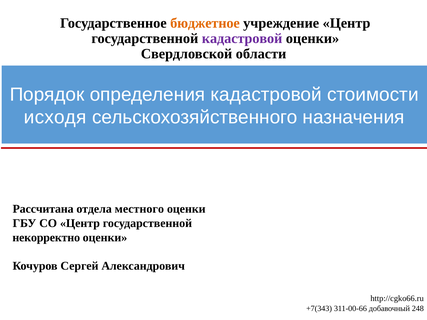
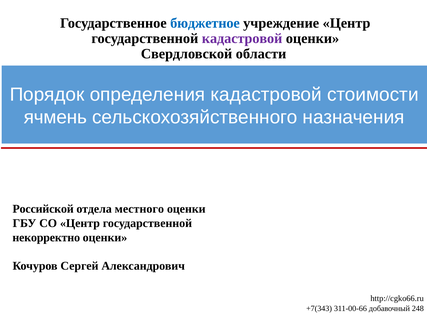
бюджетное colour: orange -> blue
исходя: исходя -> ячмень
Рассчитана: Рассчитана -> Российской
